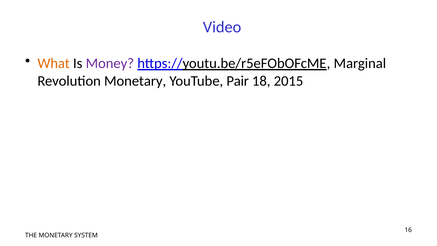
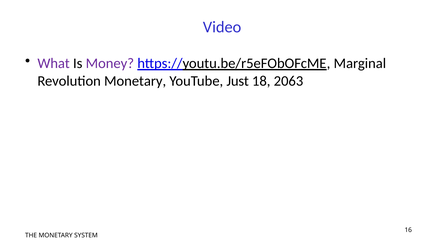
What colour: orange -> purple
Pair: Pair -> Just
2015: 2015 -> 2063
